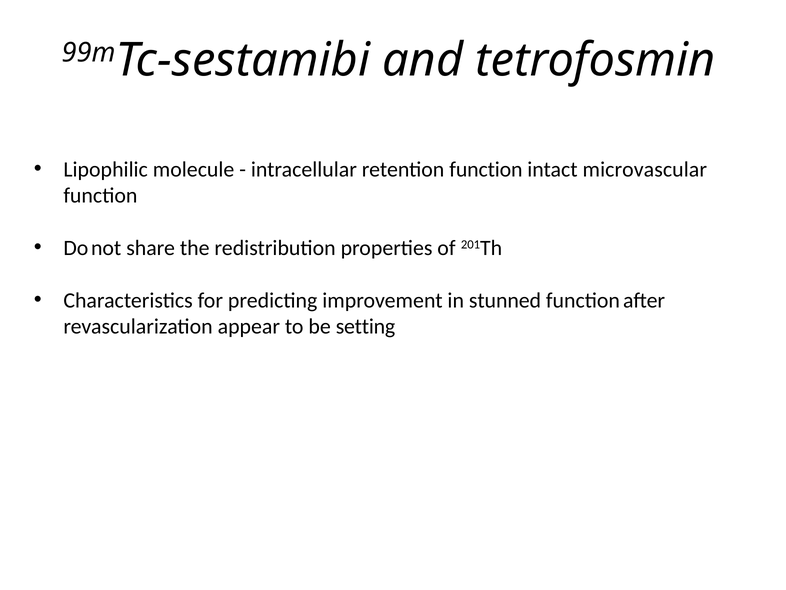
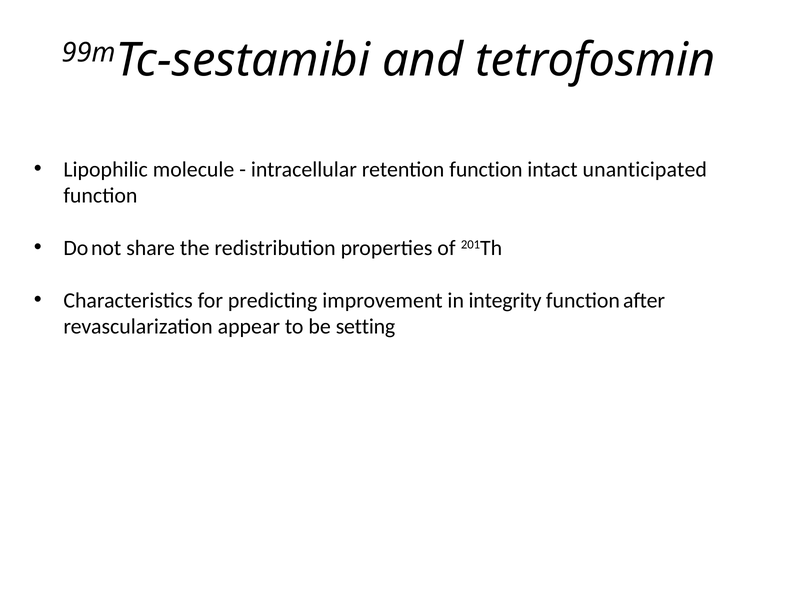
microvascular: microvascular -> unanticipated
stunned: stunned -> integrity
